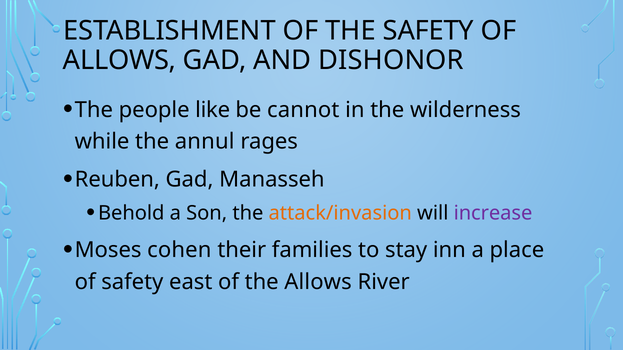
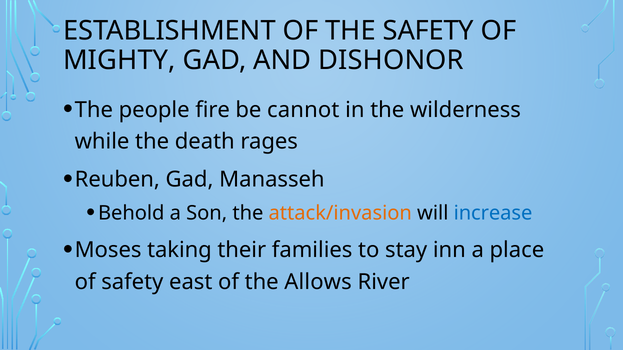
ALLOWS at (120, 60): ALLOWS -> MIGHTY
like: like -> fire
annul: annul -> death
increase colour: purple -> blue
cohen: cohen -> taking
